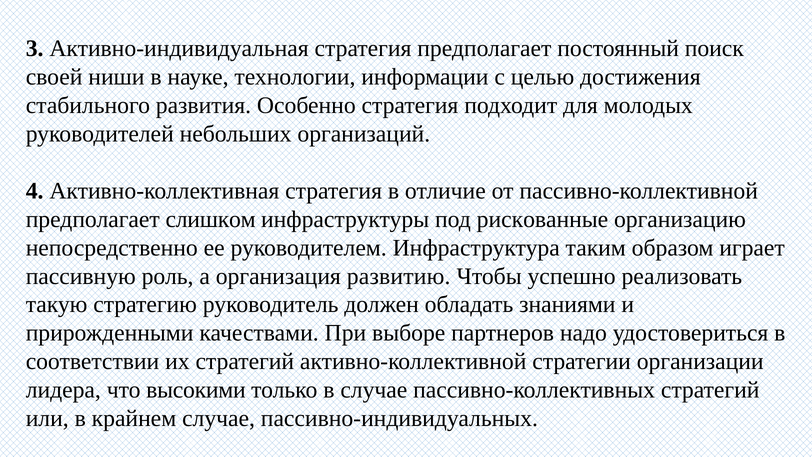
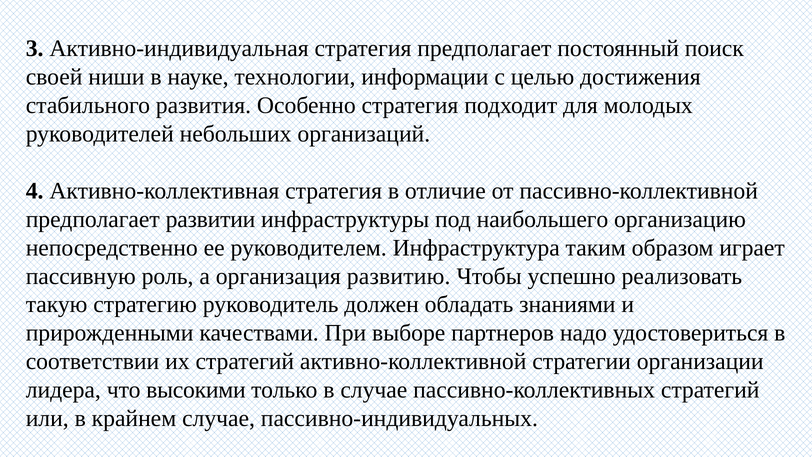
слишком: слишком -> развитии
рискованные: рискованные -> наибольшего
